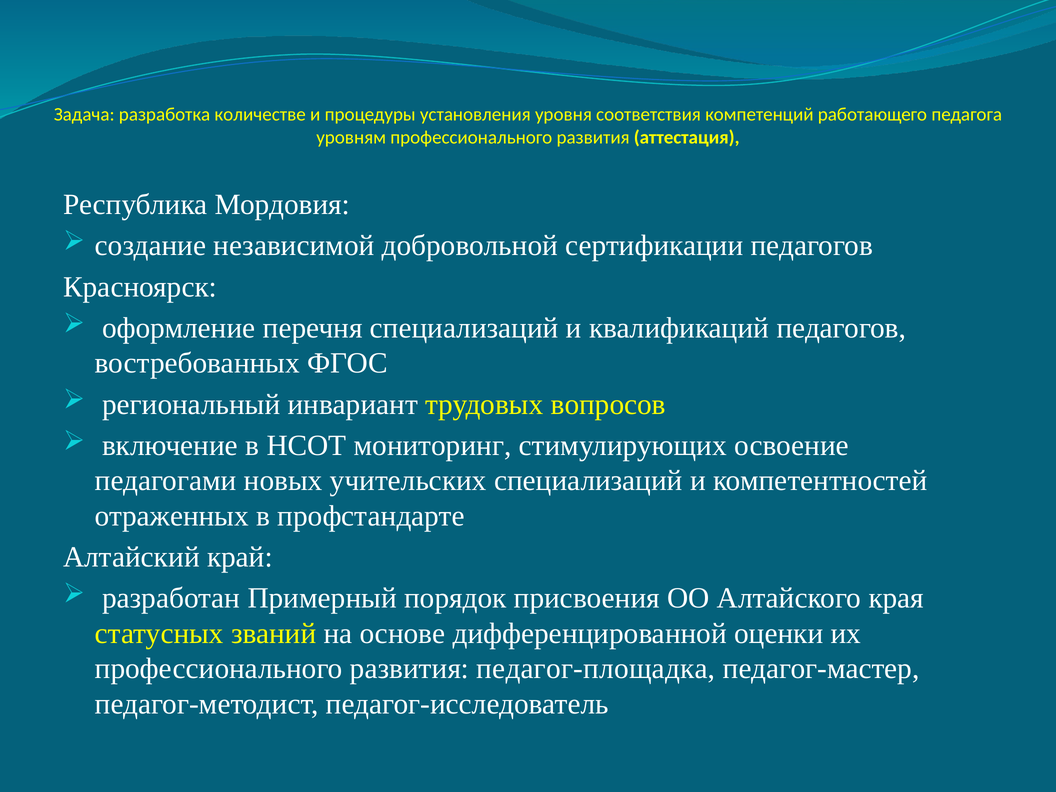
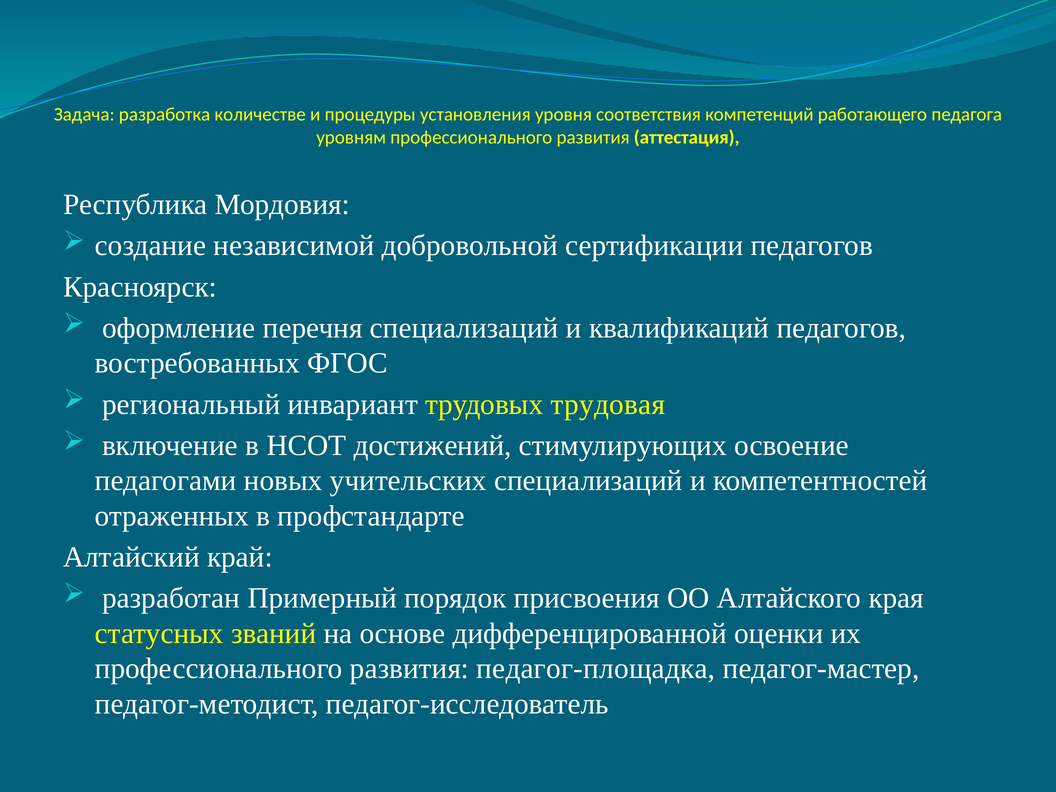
вопросов: вопросов -> трудовая
мониторинг: мониторинг -> достижений
